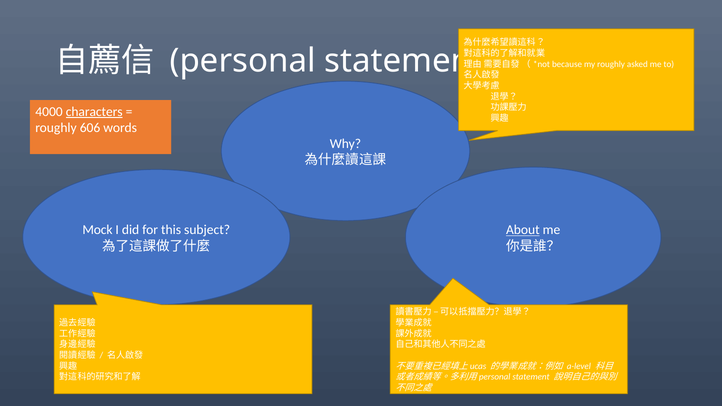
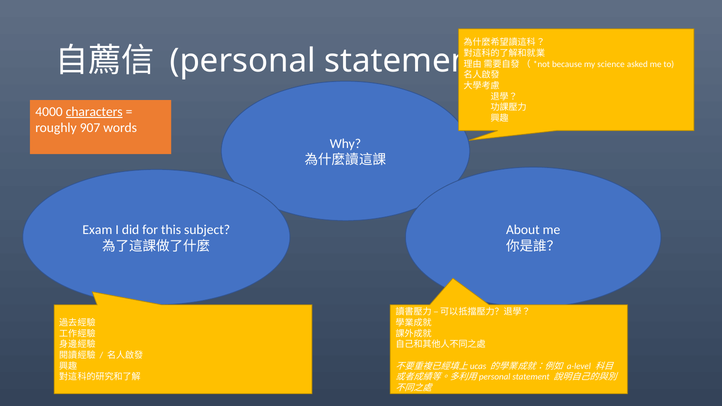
my roughly: roughly -> science
606: 606 -> 907
Mock: Mock -> Exam
About underline: present -> none
